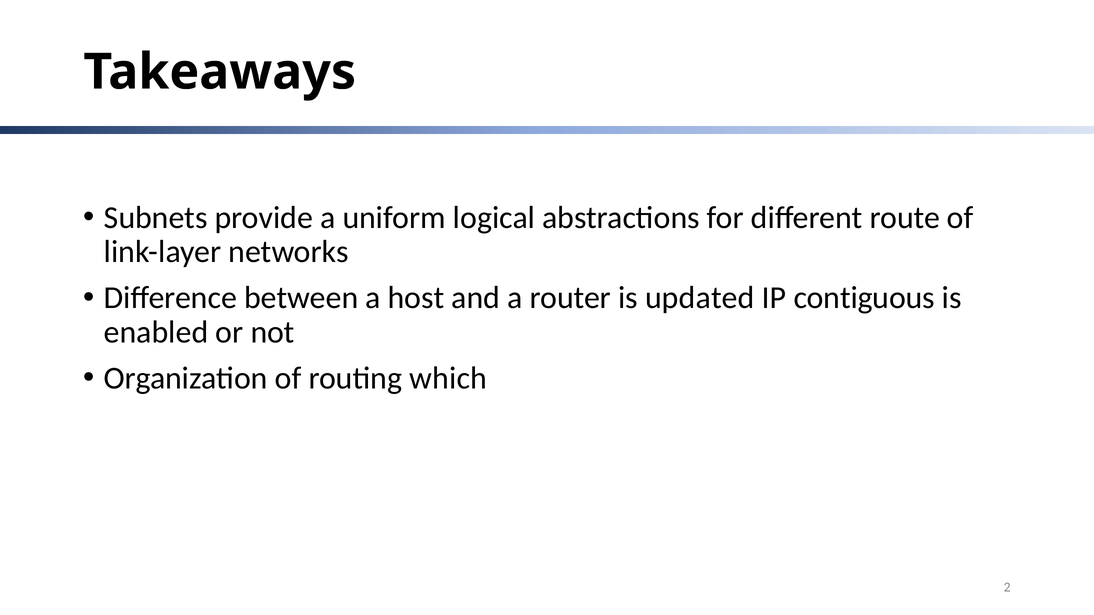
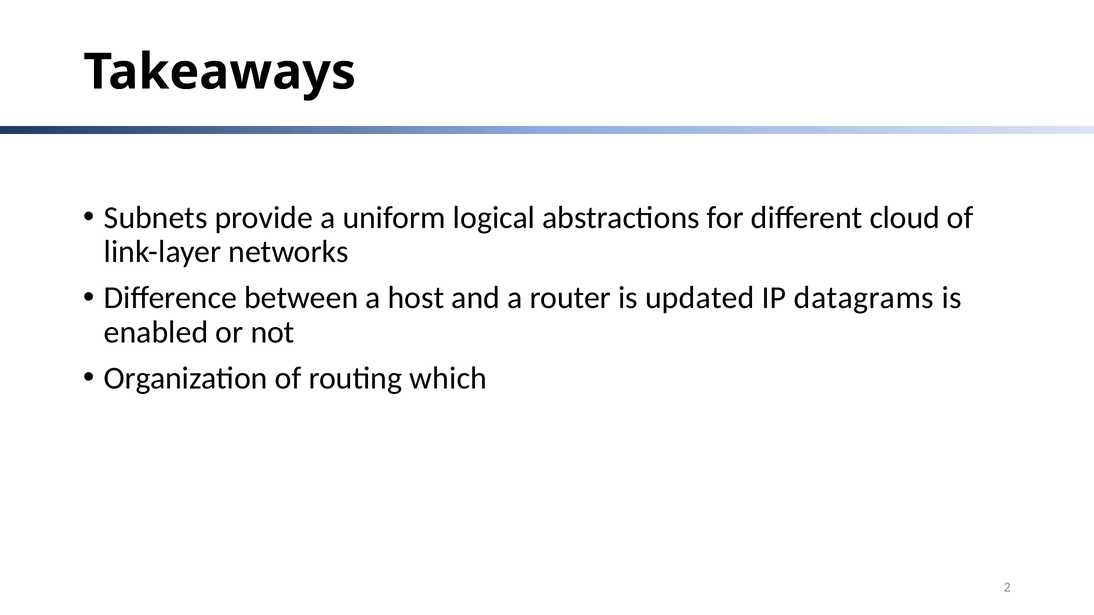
route: route -> cloud
contiguous: contiguous -> datagrams
